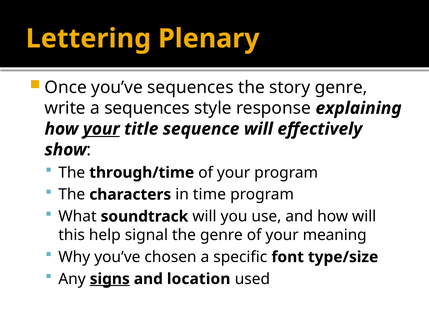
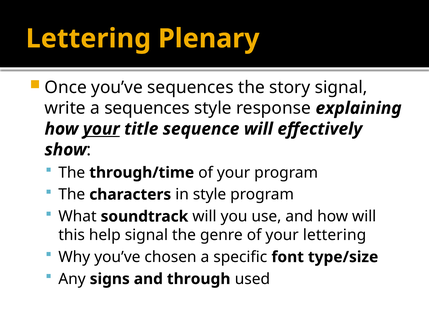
story genre: genre -> signal
in time: time -> style
your meaning: meaning -> lettering
signs underline: present -> none
location: location -> through
